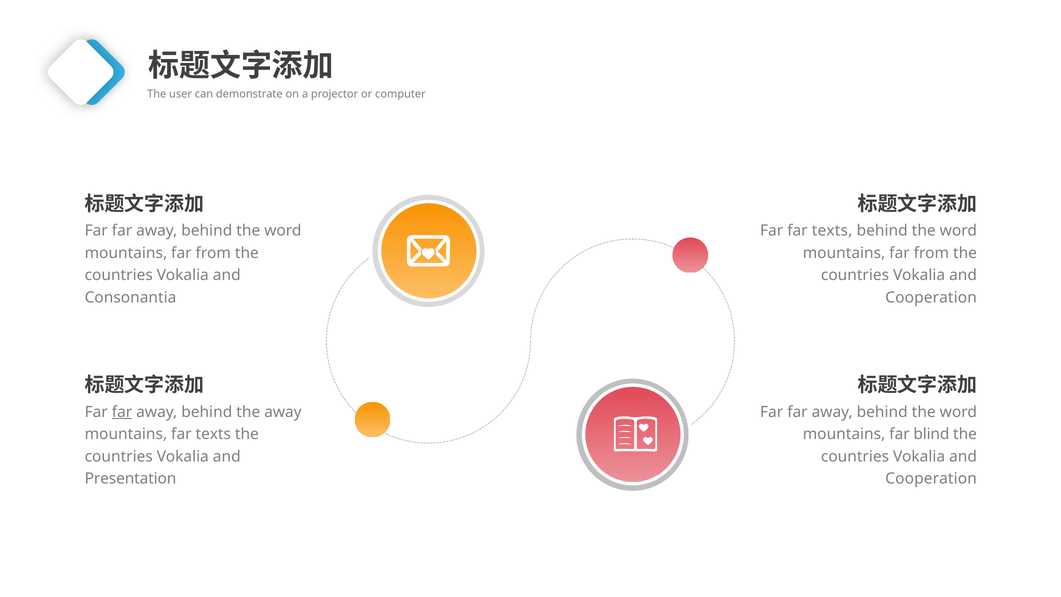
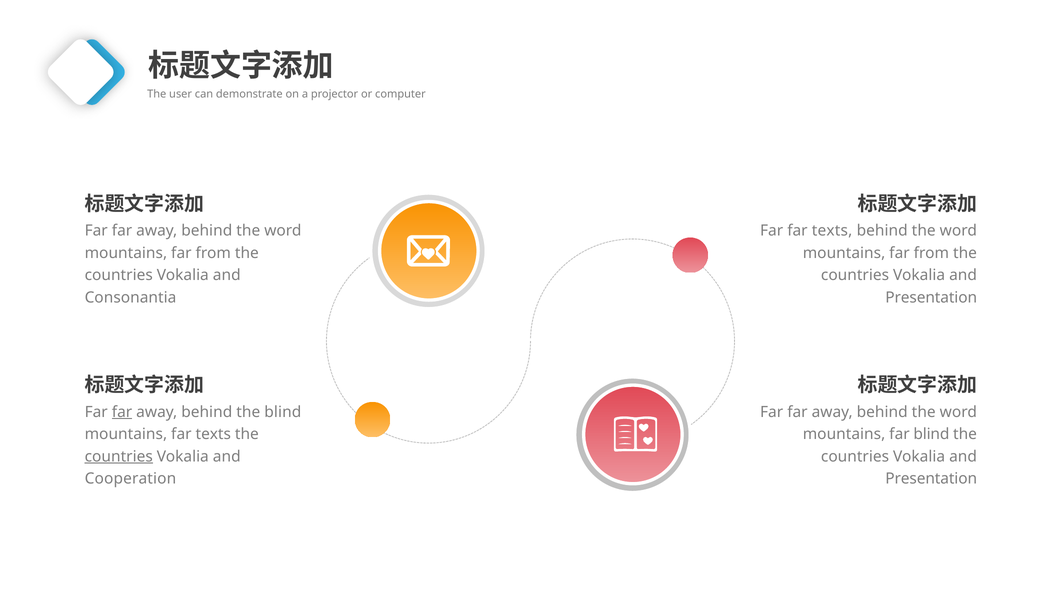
Cooperation at (931, 298): Cooperation -> Presentation
the away: away -> blind
countries at (119, 456) underline: none -> present
Presentation: Presentation -> Cooperation
Cooperation at (931, 479): Cooperation -> Presentation
